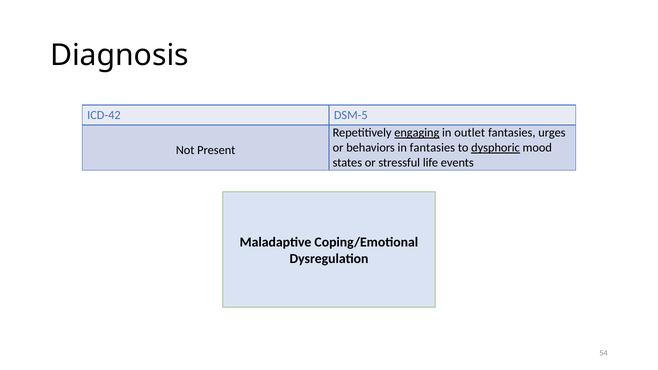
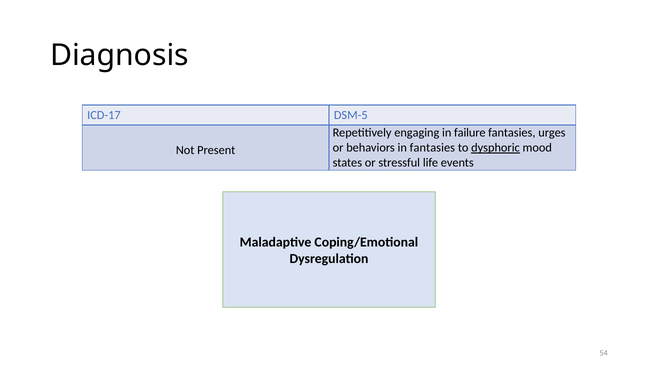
ICD-42: ICD-42 -> ICD-17
engaging underline: present -> none
outlet: outlet -> failure
